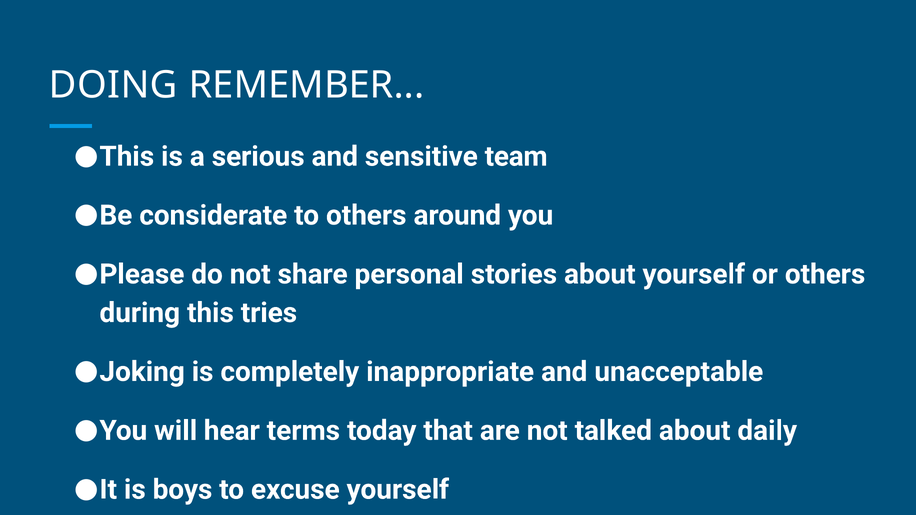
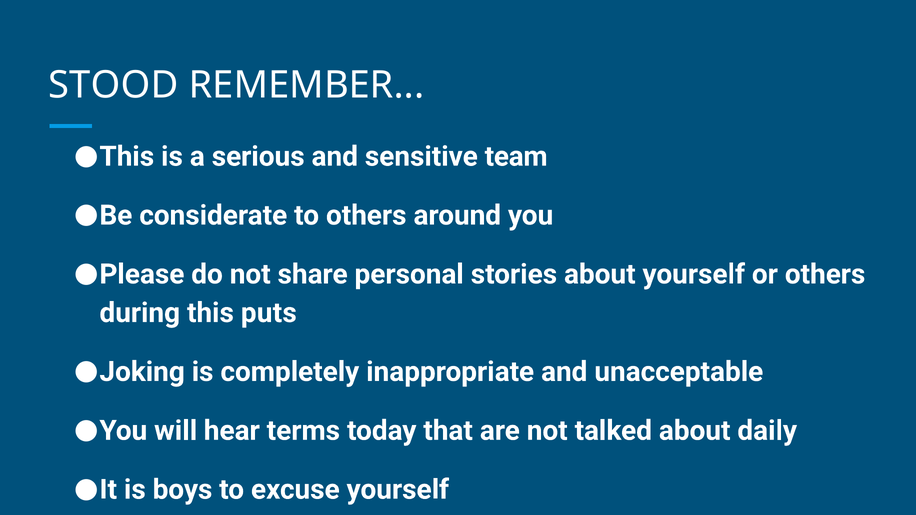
DOING: DOING -> STOOD
tries: tries -> puts
